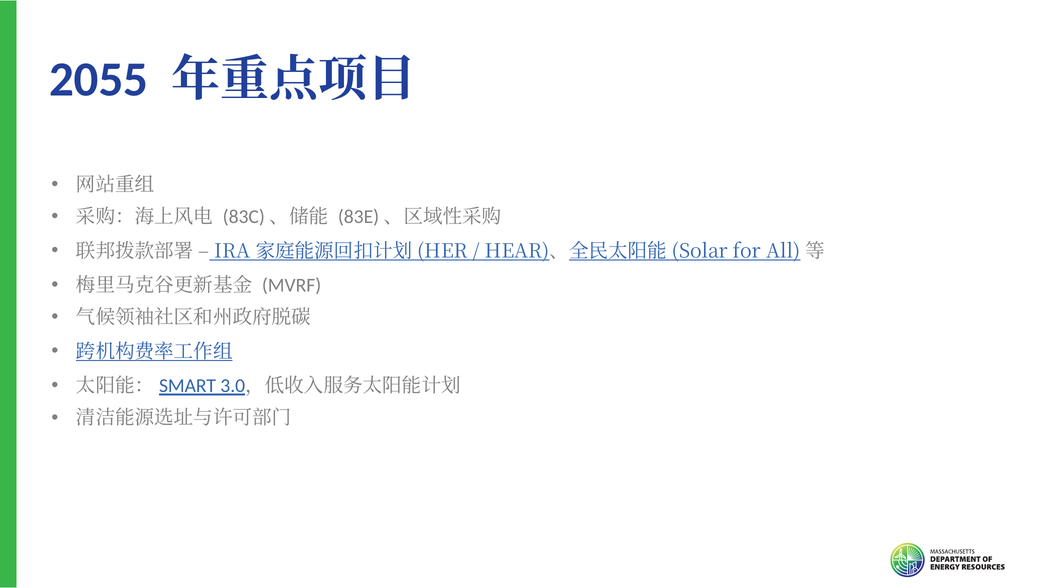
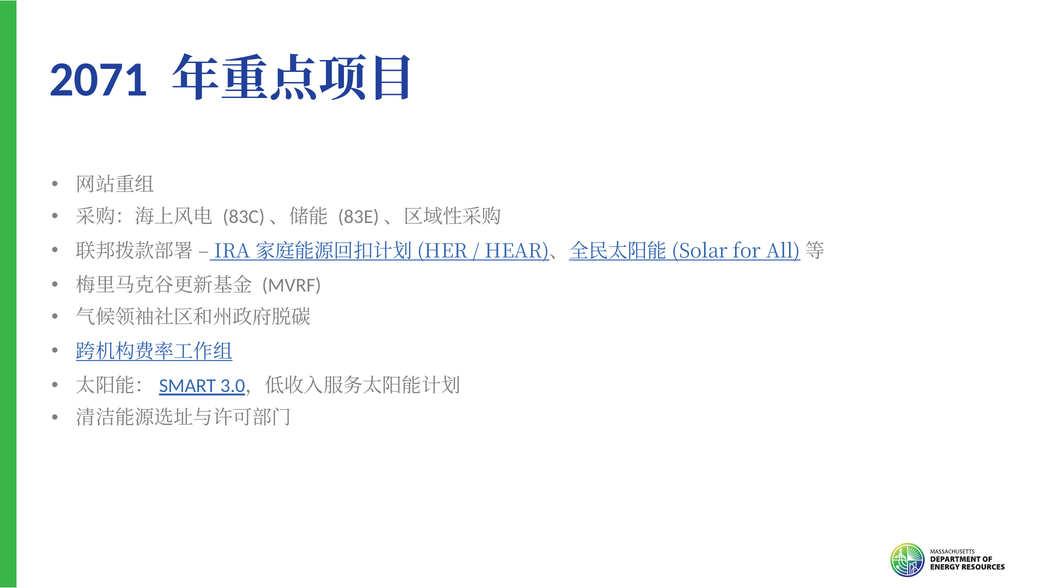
2055: 2055 -> 2071
